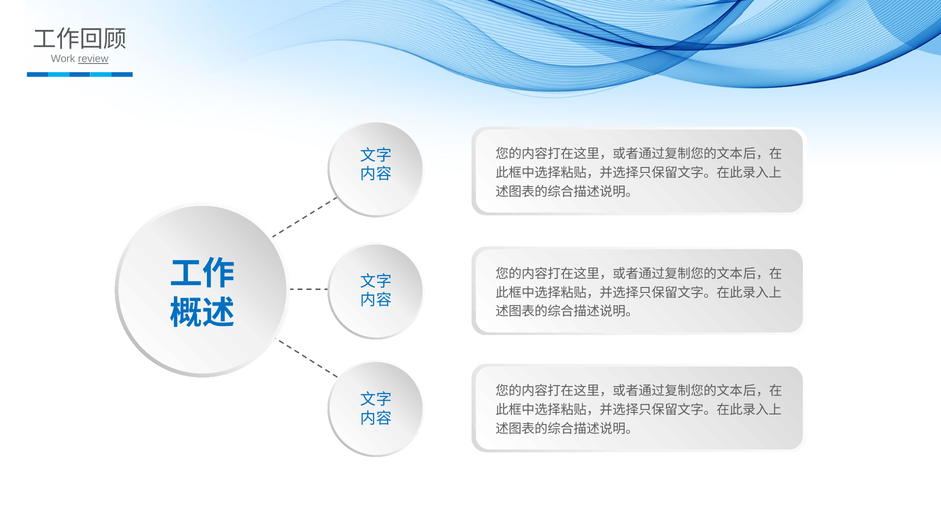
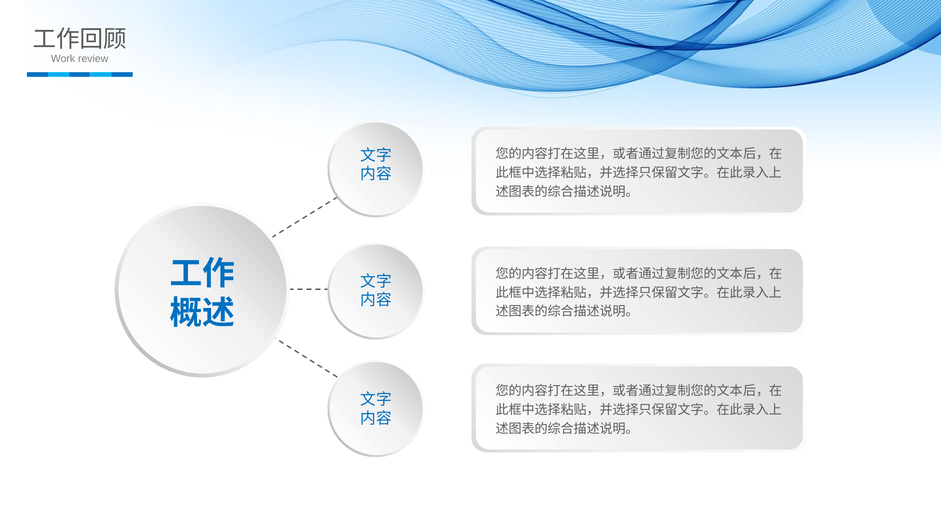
review underline: present -> none
